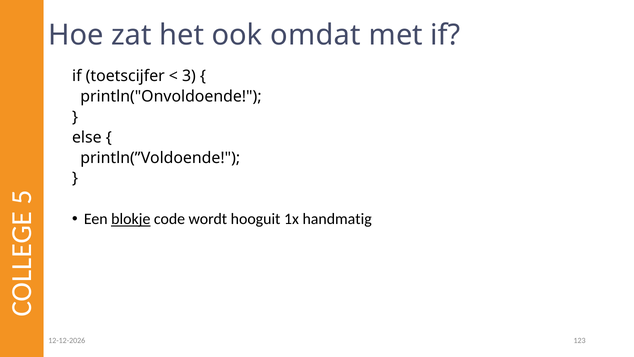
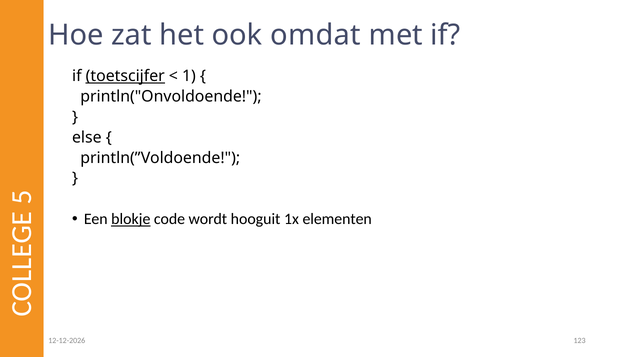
toetscijfer underline: none -> present
3: 3 -> 1
handmatig: handmatig -> elementen
